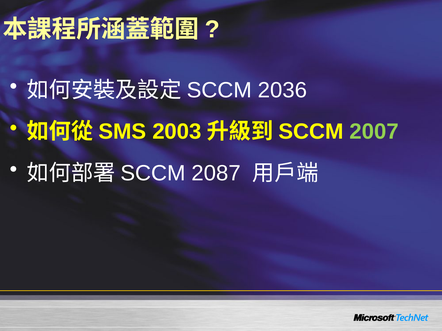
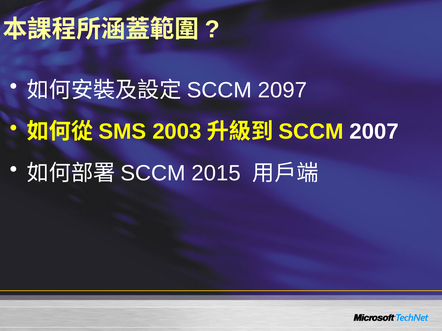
2036: 2036 -> 2097
2007 colour: light green -> white
2087: 2087 -> 2015
